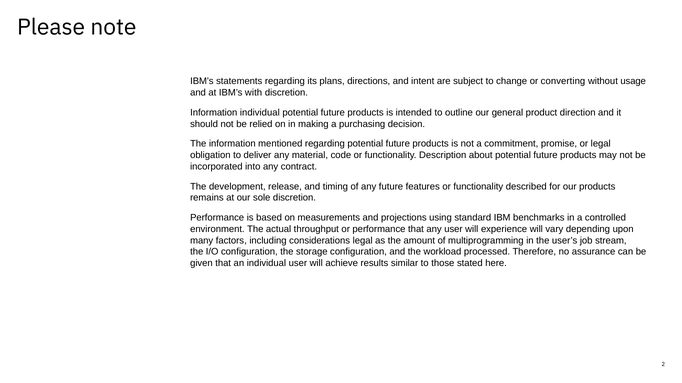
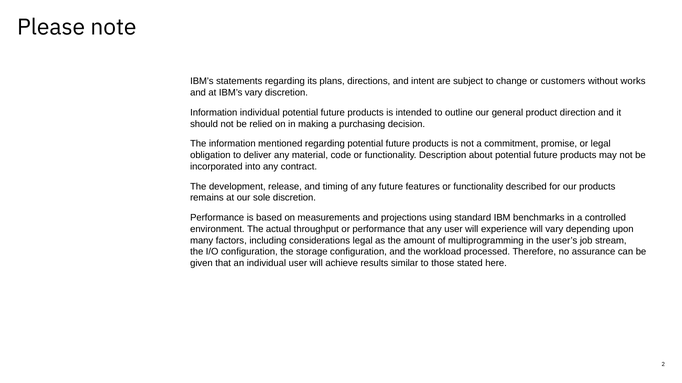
converting: converting -> customers
usage: usage -> works
IBM’s with: with -> vary
